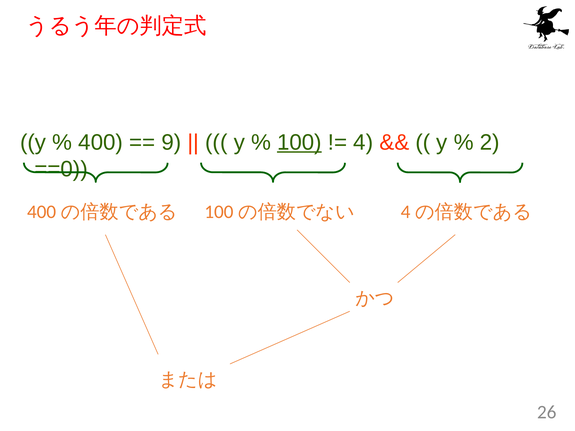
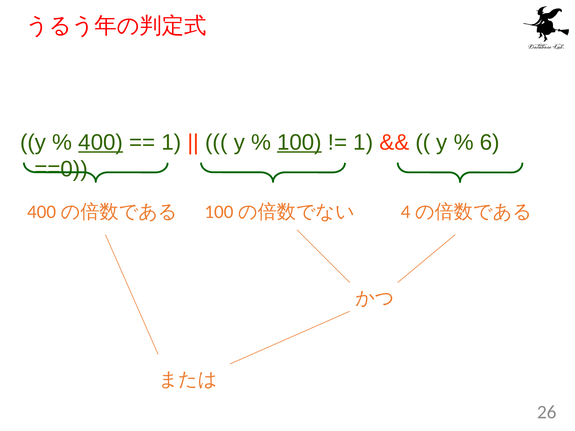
400 underline: none -> present
9 at (171, 142): 9 -> 1
4 at (363, 142): 4 -> 1
2: 2 -> 6
